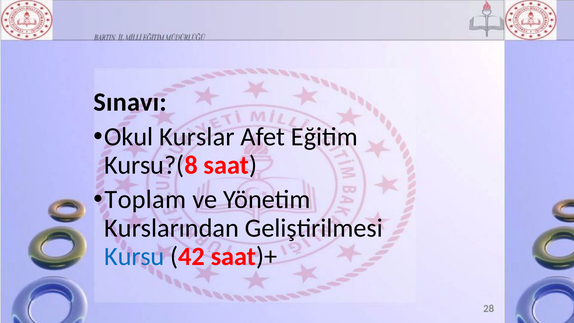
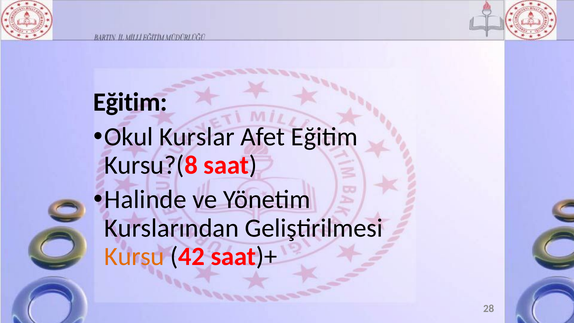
Sınavı at (130, 102): Sınavı -> Eğitim
Toplam: Toplam -> Halinde
Kursu colour: blue -> orange
